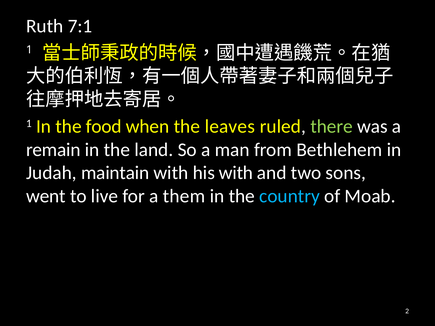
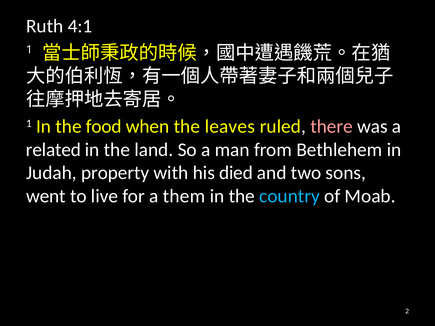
7:1: 7:1 -> 4:1
there colour: light green -> pink
remain: remain -> related
maintain: maintain -> property
his with: with -> died
